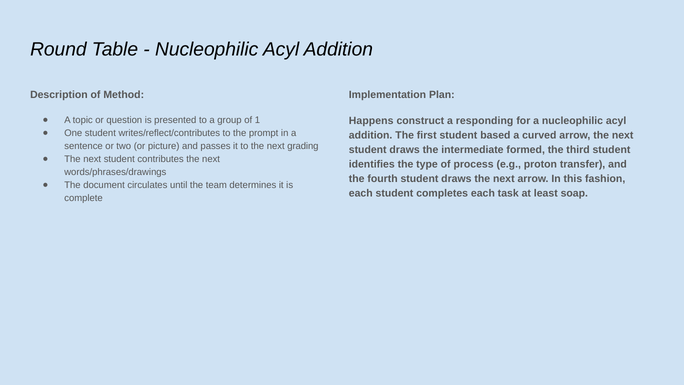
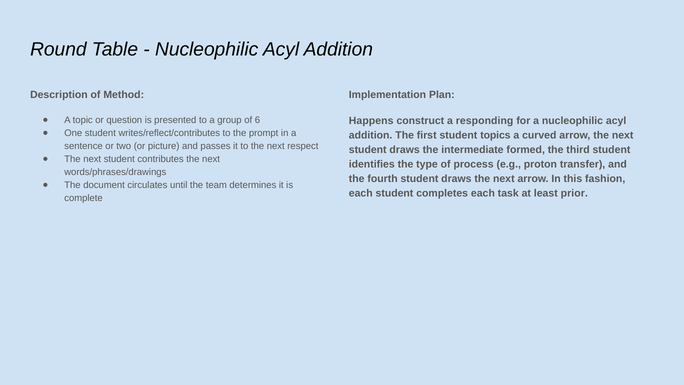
1: 1 -> 6
based: based -> topics
grading: grading -> respect
soap: soap -> prior
